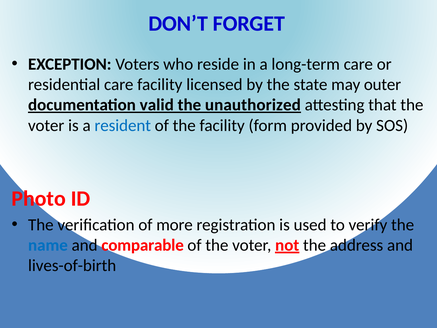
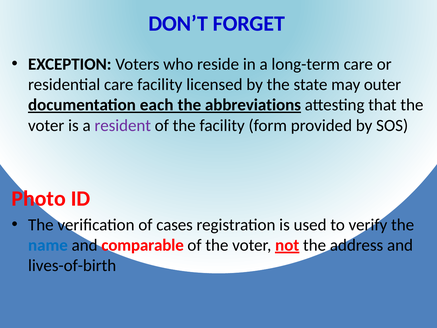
valid: valid -> each
unauthorized: unauthorized -> abbreviations
resident colour: blue -> purple
more: more -> cases
